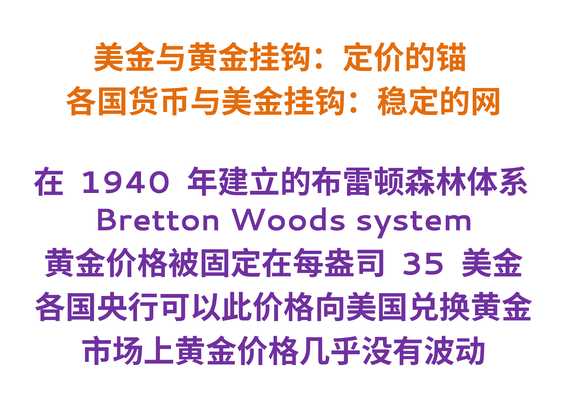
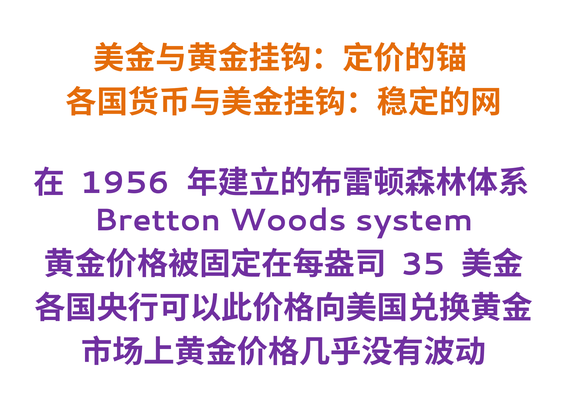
1940: 1940 -> 1956
